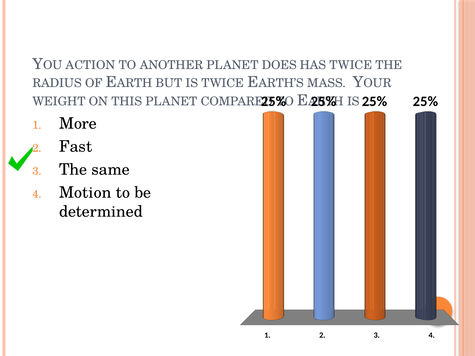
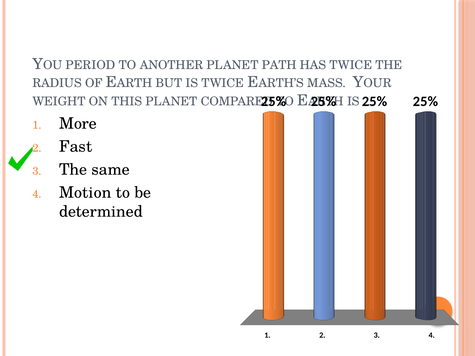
ACTION: ACTION -> PERIOD
DOES: DOES -> PATH
